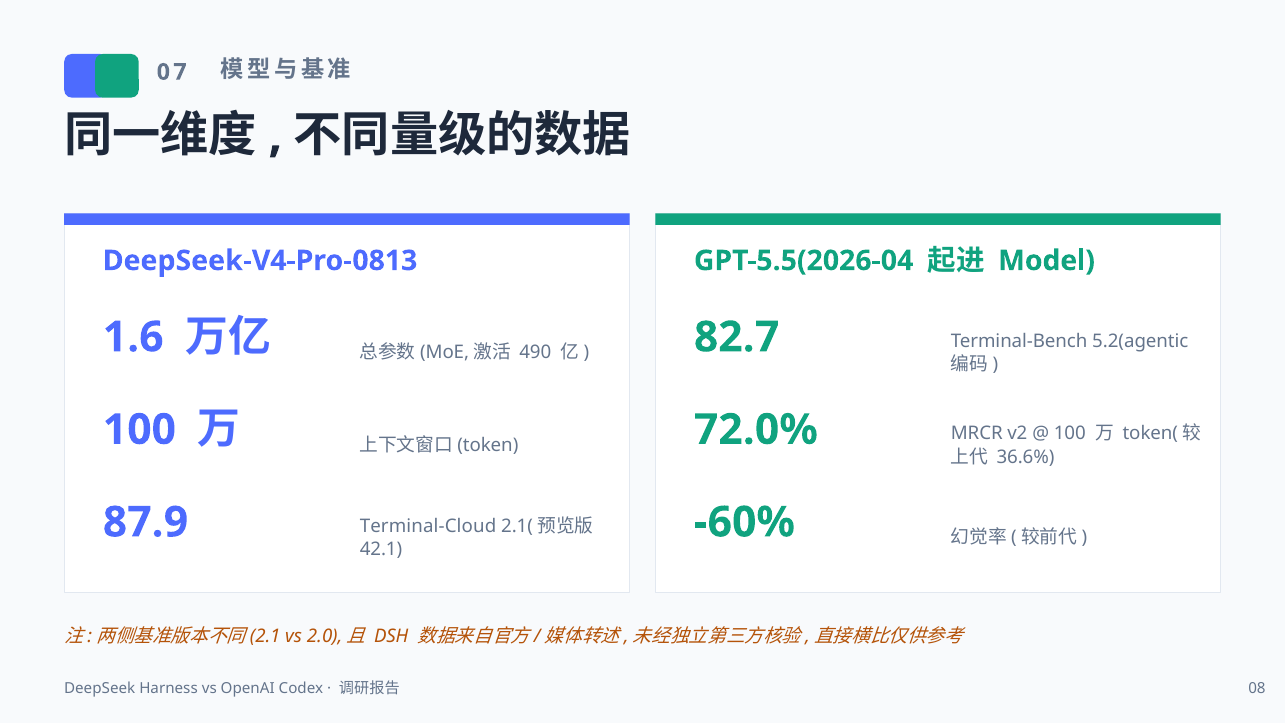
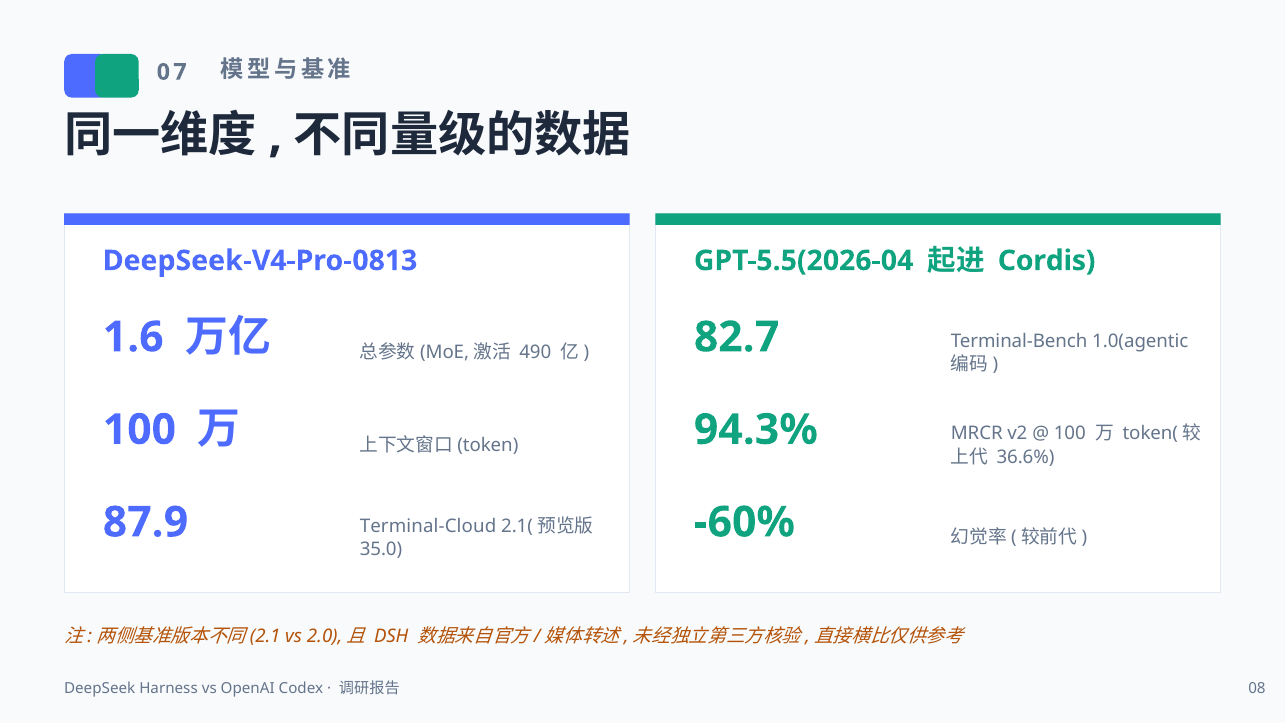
Model: Model -> Cordis
5.2(agentic: 5.2(agentic -> 1.0(agentic
72.0%: 72.0% -> 94.3%
42.1: 42.1 -> 35.0
